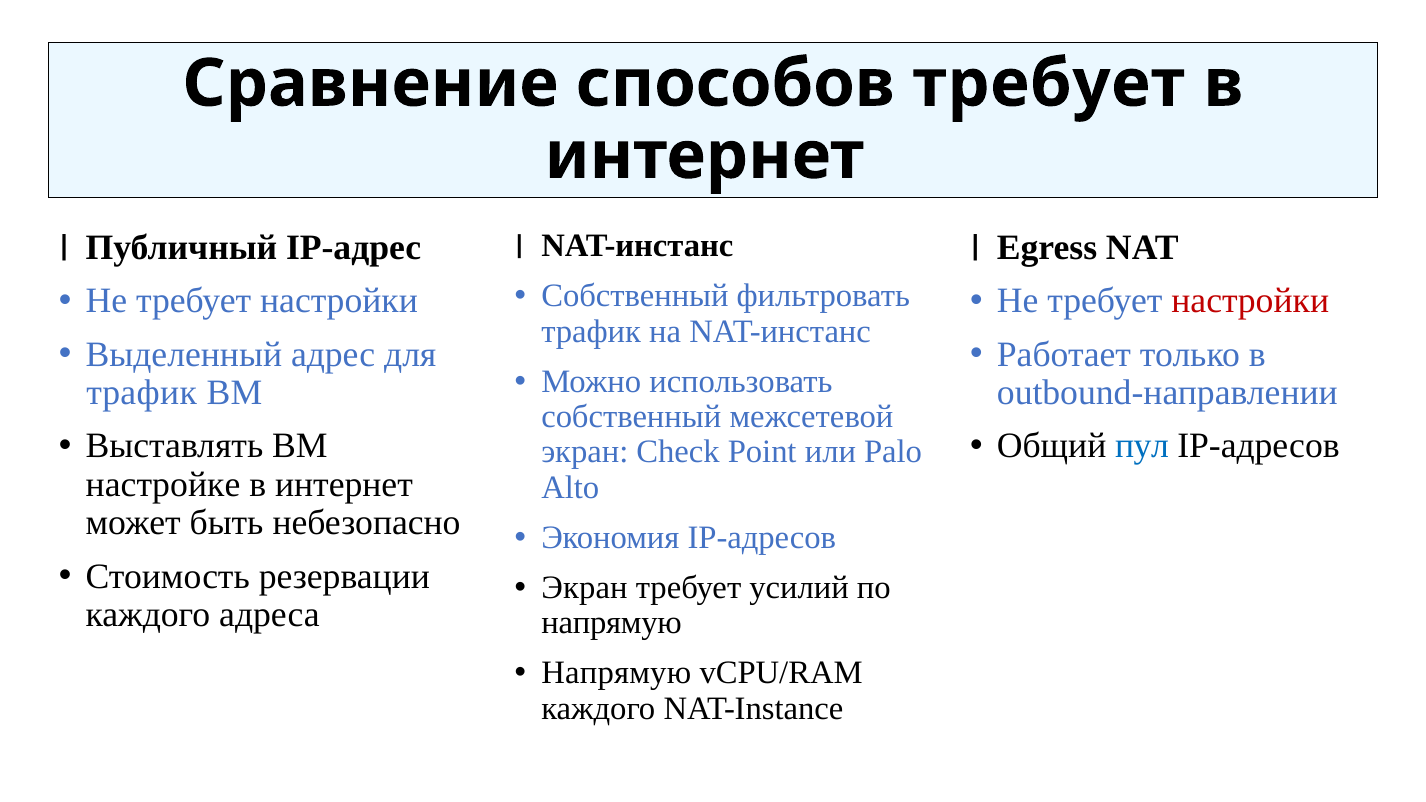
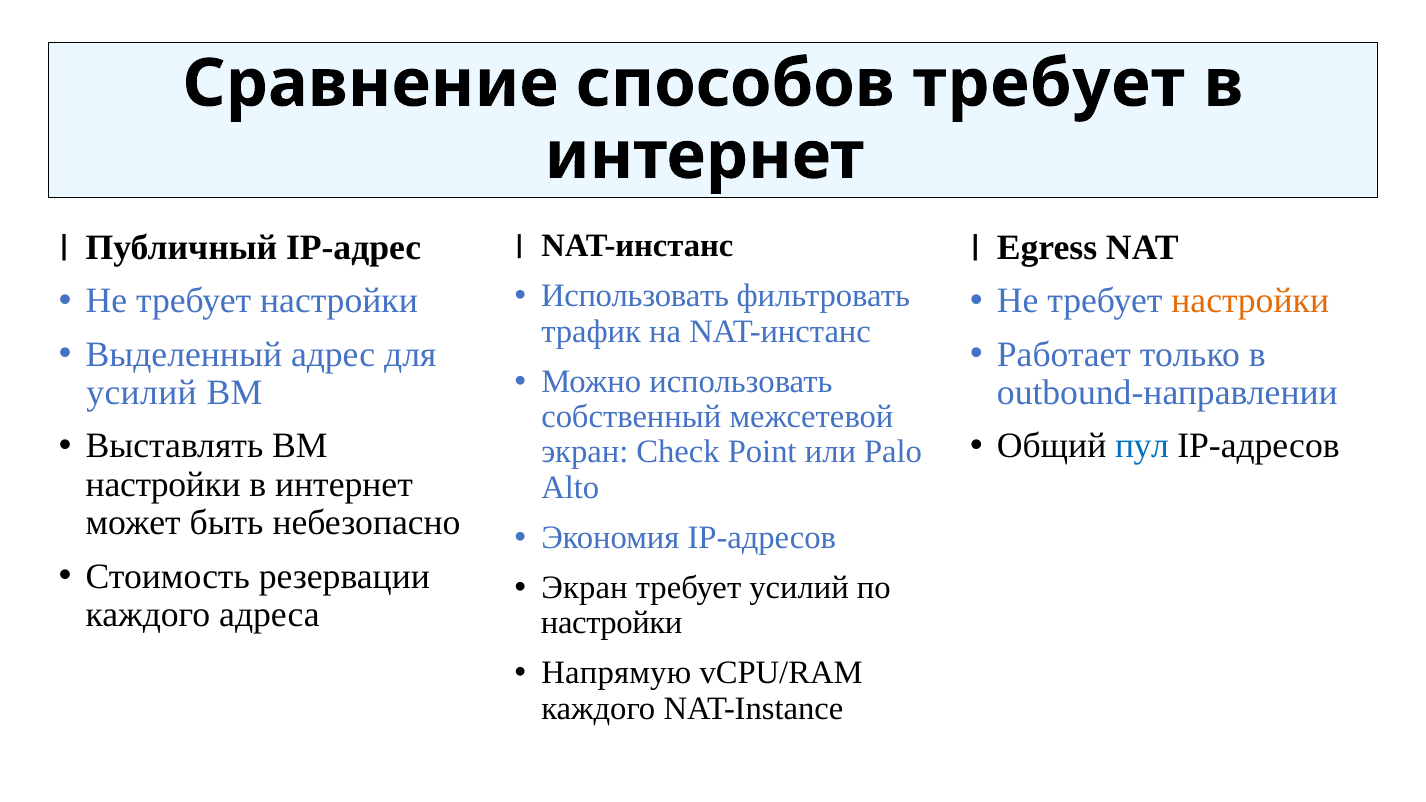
Собственный at (635, 296): Собственный -> Использовать
настройки at (1250, 301) colour: red -> orange
трафик at (142, 393): трафик -> усилий
настройке at (163, 485): настройке -> настройки
напрямую at (612, 623): напрямую -> настройки
